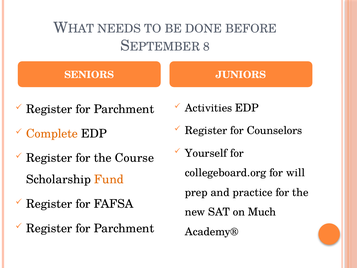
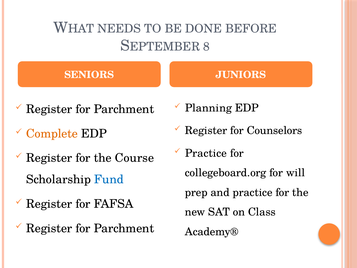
Activities: Activities -> Planning
Yourself at (206, 153): Yourself -> Practice
Fund colour: orange -> blue
Much: Much -> Class
